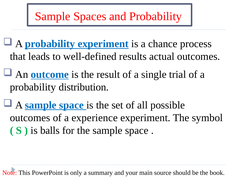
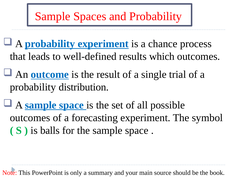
actual: actual -> which
experience: experience -> forecasting
